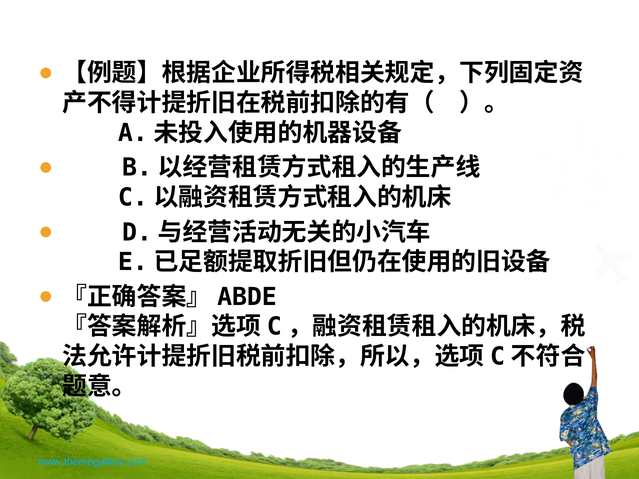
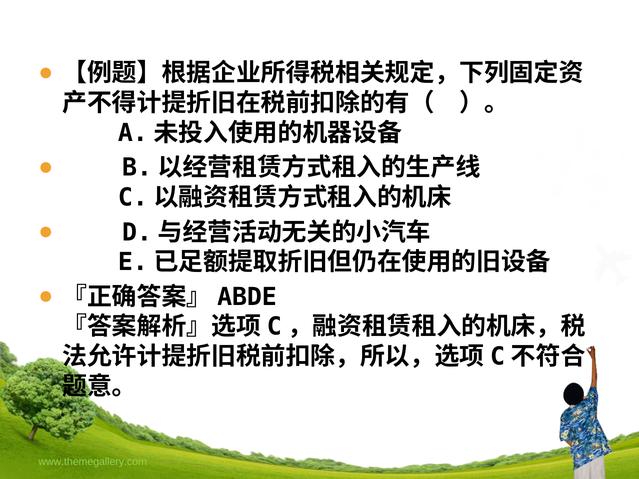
www.themegallery.com colour: light blue -> light green
